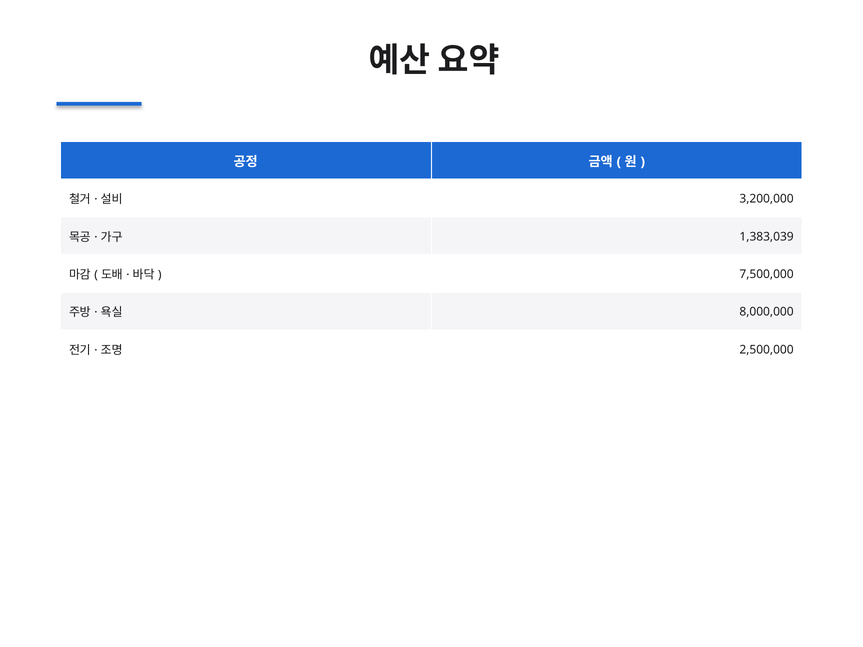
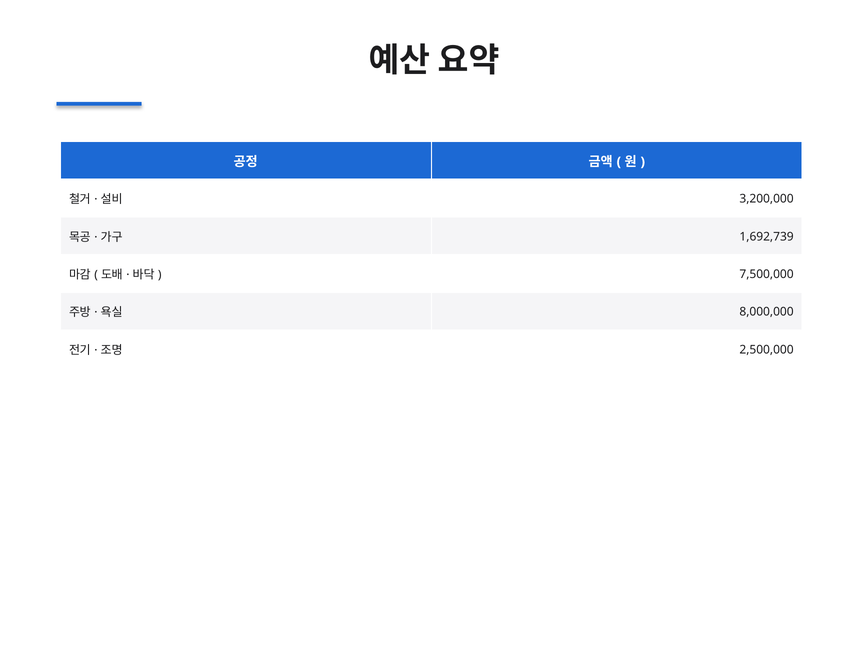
1,383,039: 1,383,039 -> 1,692,739
